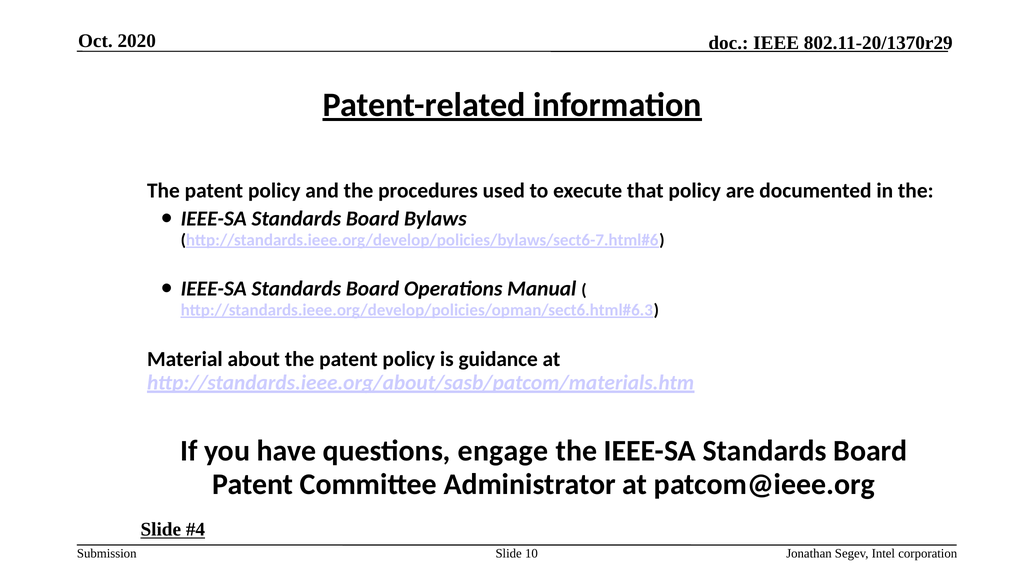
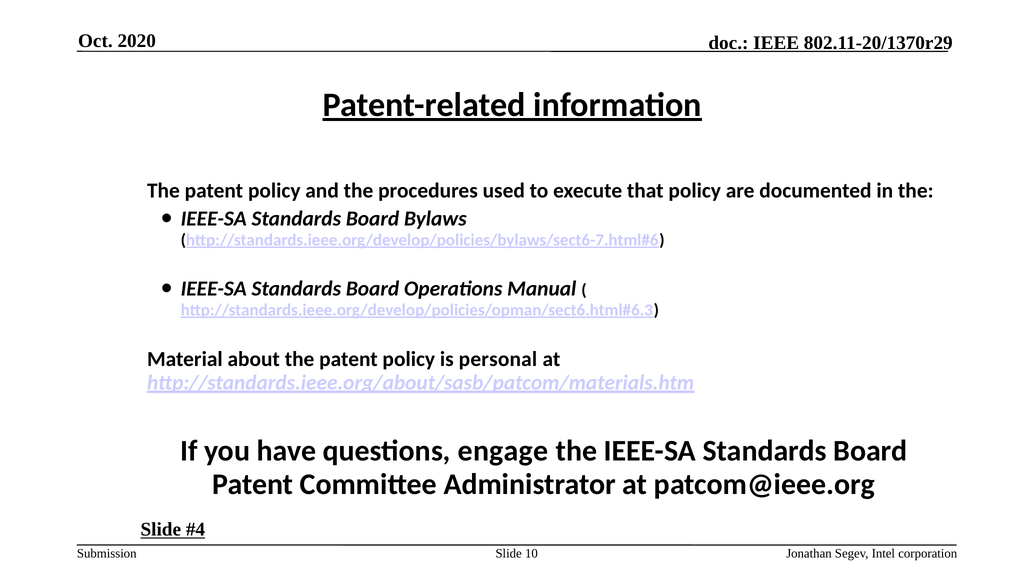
guidance: guidance -> personal
